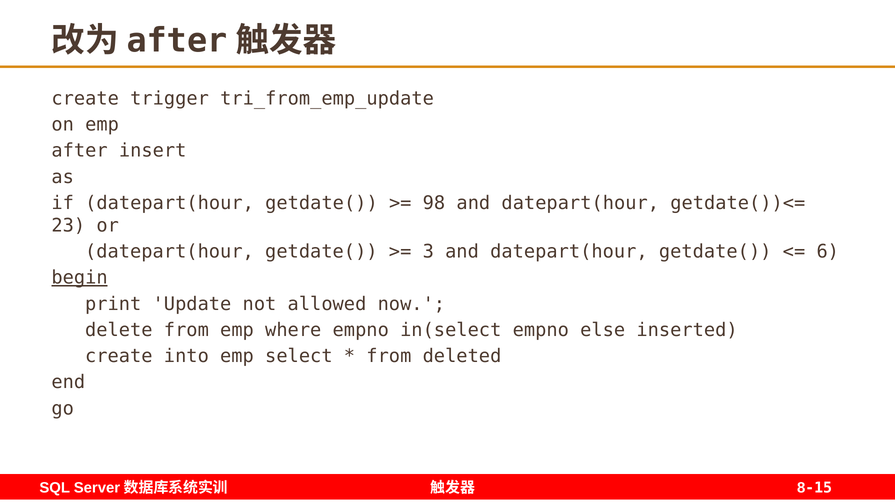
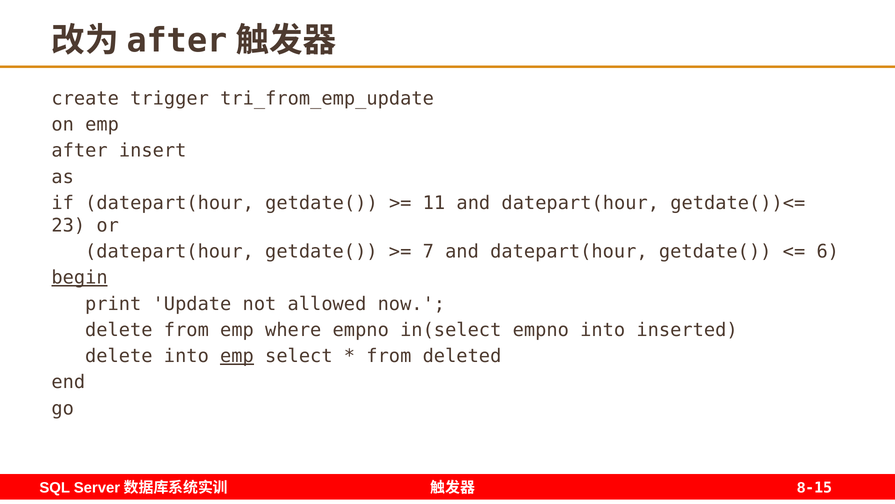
98: 98 -> 11
3: 3 -> 7
empno else: else -> into
create at (119, 356): create -> delete
emp at (237, 356) underline: none -> present
